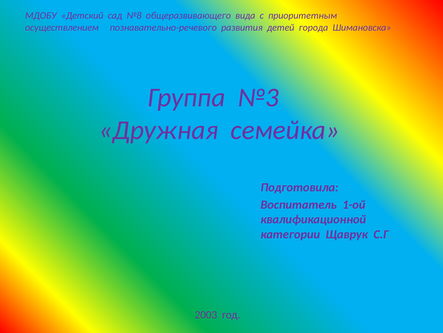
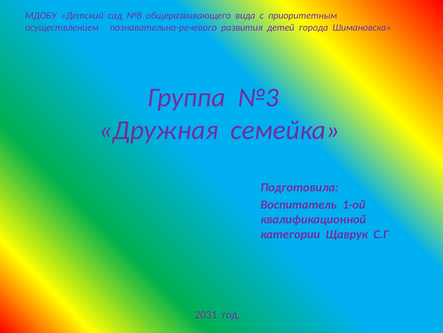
2003: 2003 -> 2031
